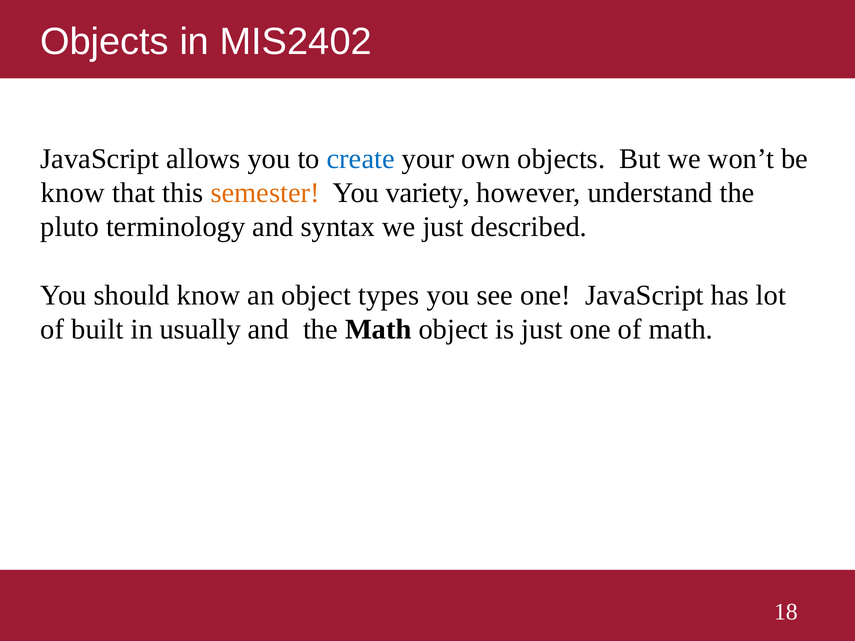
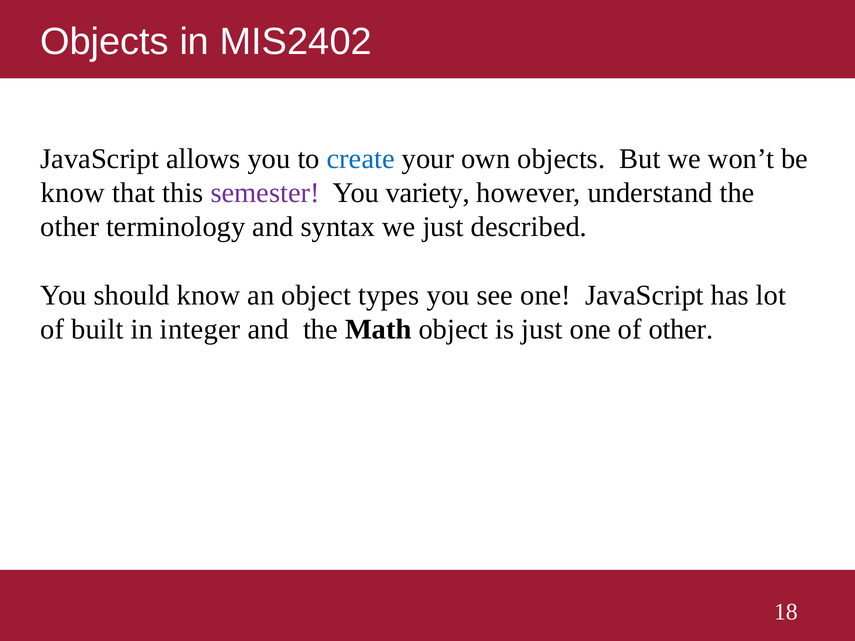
semester colour: orange -> purple
pluto at (70, 227): pluto -> other
usually: usually -> integer
of math: math -> other
